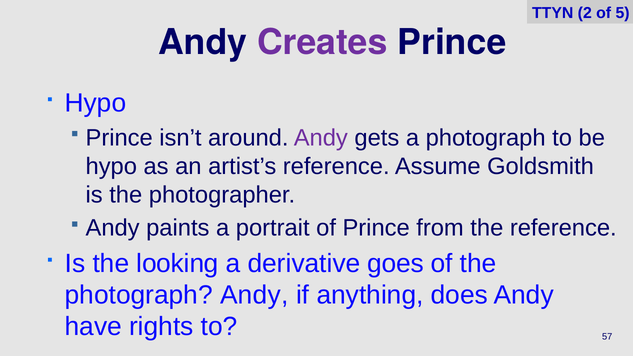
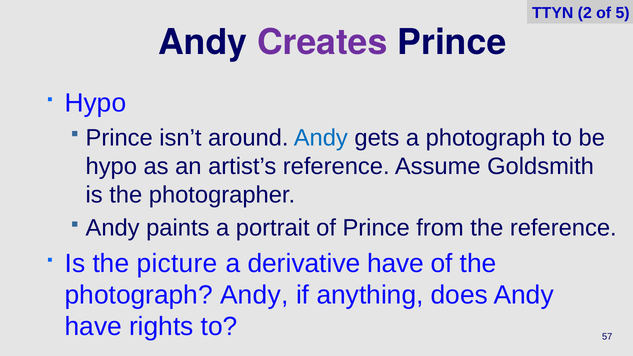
Andy at (321, 138) colour: purple -> blue
looking: looking -> picture
derivative goes: goes -> have
